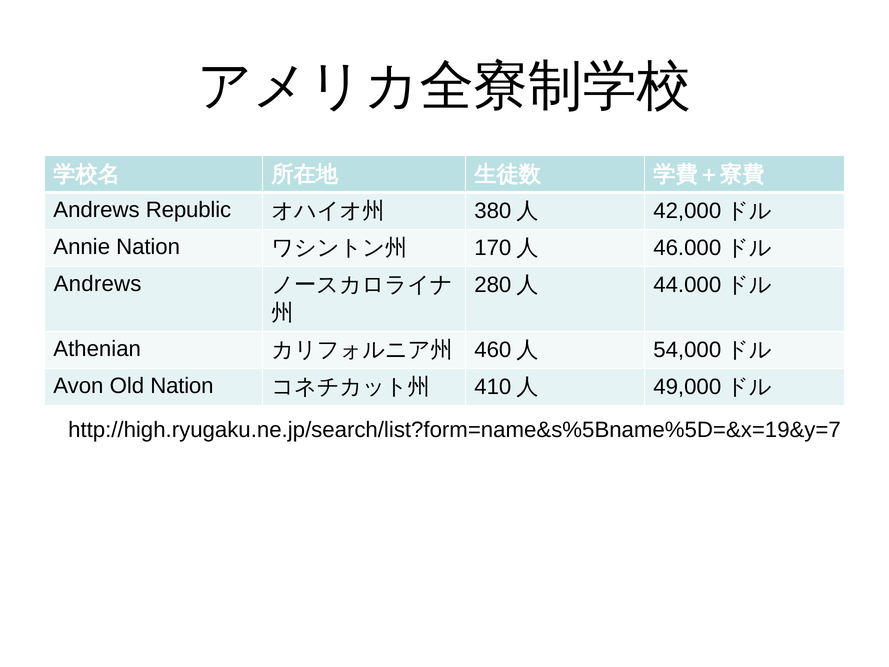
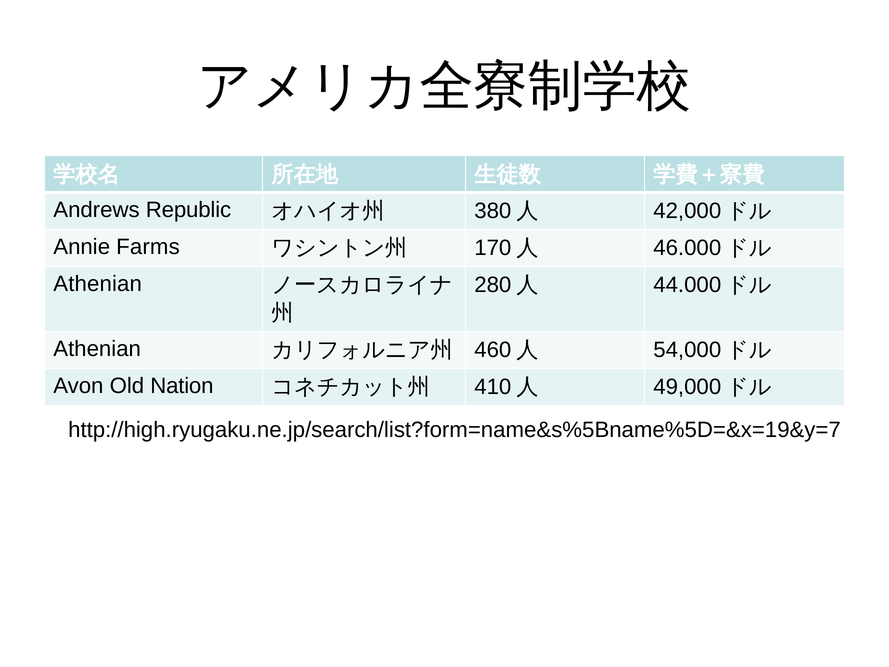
Annie Nation: Nation -> Farms
Andrews at (98, 284): Andrews -> Athenian
